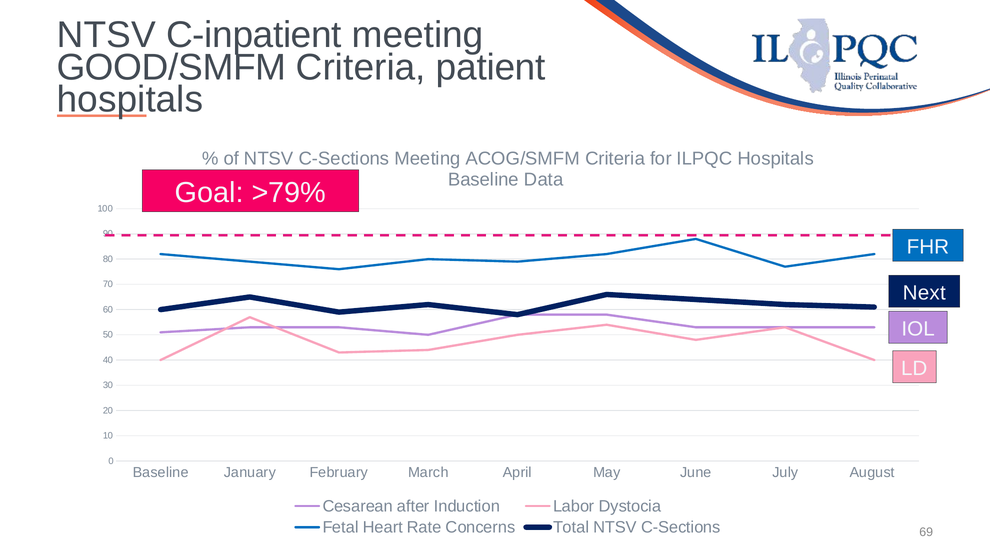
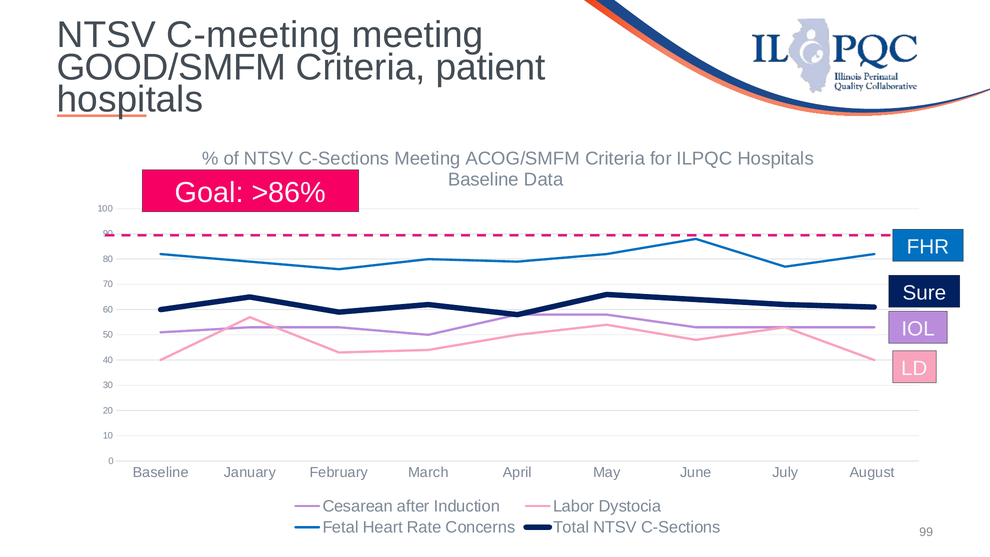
C-inpatient: C-inpatient -> C-meeting
>79%: >79% -> >86%
Next: Next -> Sure
69: 69 -> 99
